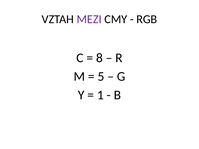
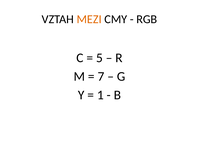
MEZI colour: purple -> orange
8: 8 -> 5
5: 5 -> 7
